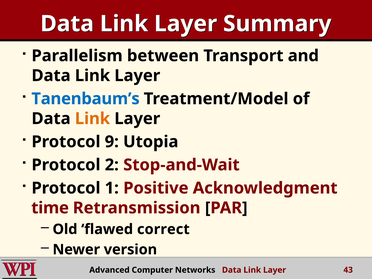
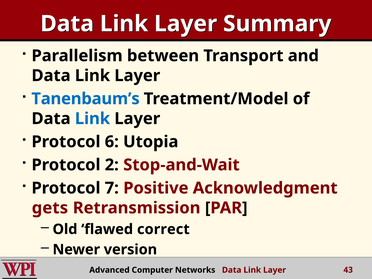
Link at (92, 119) colour: orange -> blue
9: 9 -> 6
1: 1 -> 7
time: time -> gets
